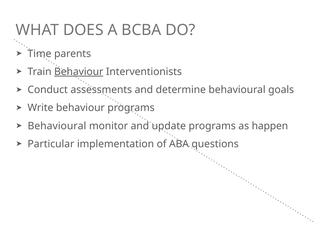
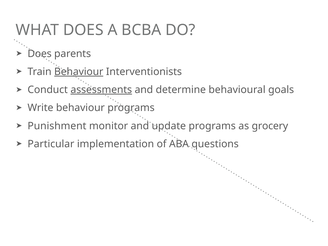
Time at (39, 54): Time -> Does
assessments underline: none -> present
Behavioural at (57, 126): Behavioural -> Punishment
happen: happen -> grocery
